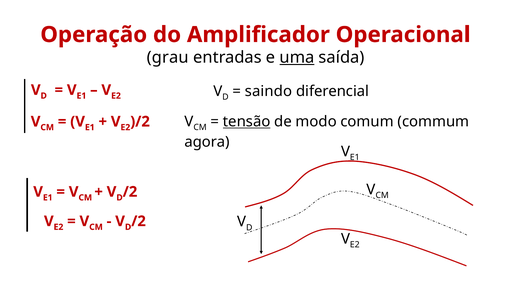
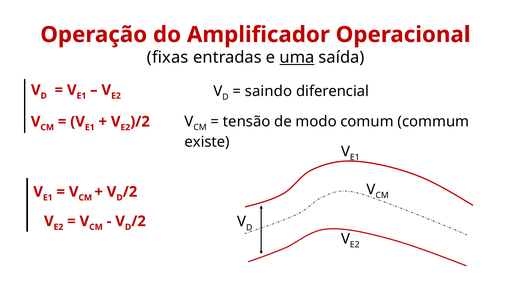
grau: grau -> fixas
tensão underline: present -> none
agora: agora -> existe
